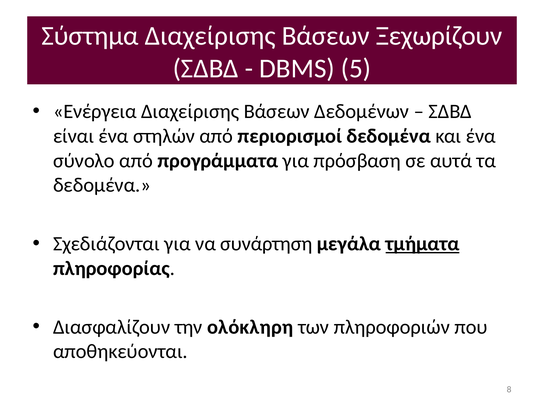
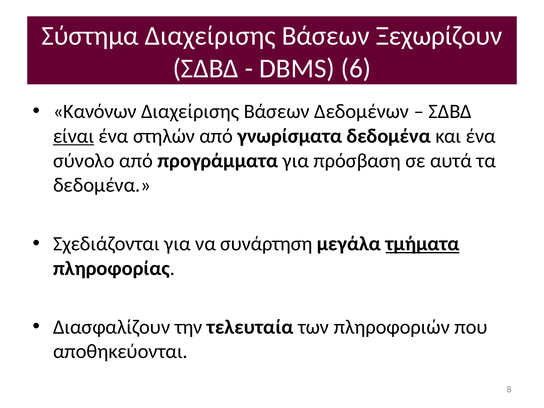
5: 5 -> 6
Ενέργεια: Ενέργεια -> Κανόνων
είναι underline: none -> present
περιορισμοί: περιορισμοί -> γνωρίσματα
ολόκληρη: ολόκληρη -> τελευταία
